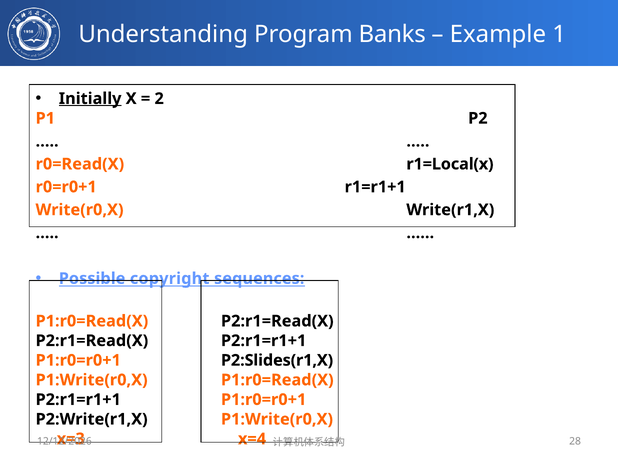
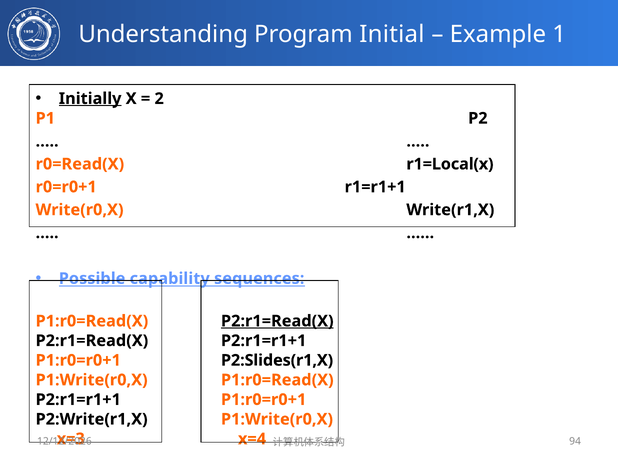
Banks: Banks -> Initial
copyright: copyright -> capability
P2:r1=Read(X at (277, 321) underline: none -> present
28: 28 -> 94
